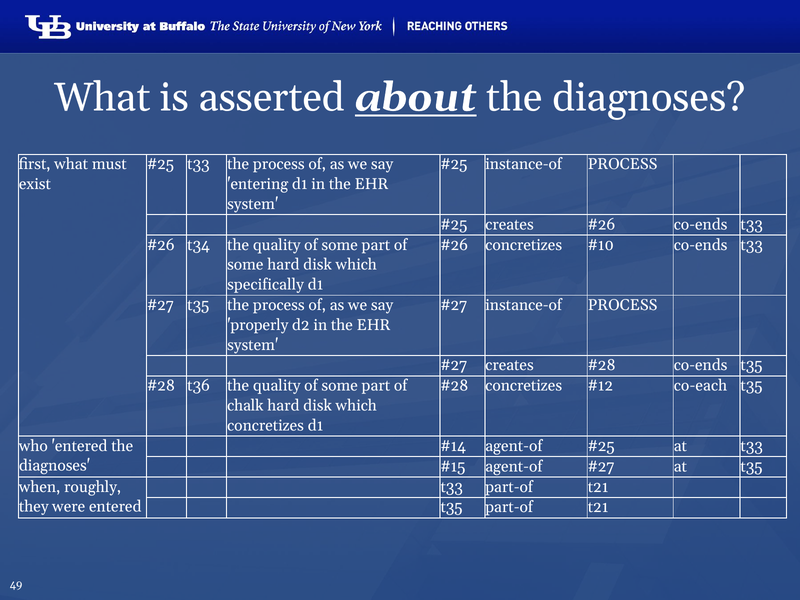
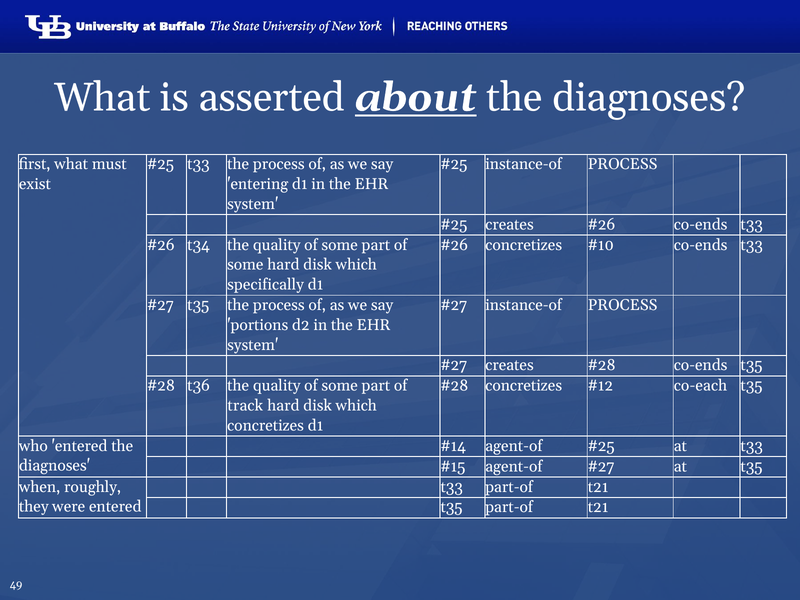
properly: properly -> portions
chalk: chalk -> track
